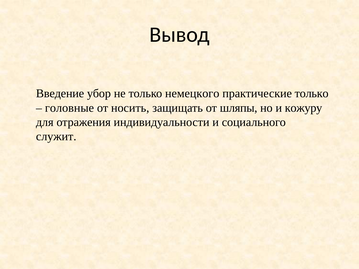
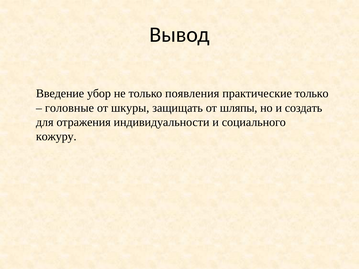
немецкого: немецкого -> появления
носить: носить -> шкуры
кожуру: кожуру -> создать
служит: служит -> кожуру
